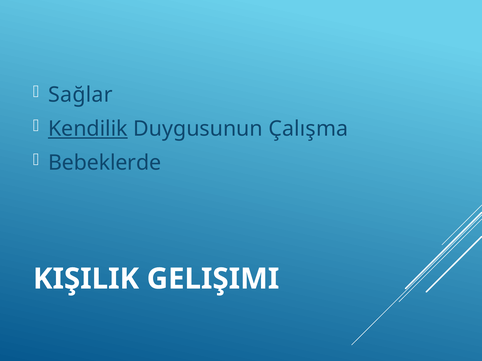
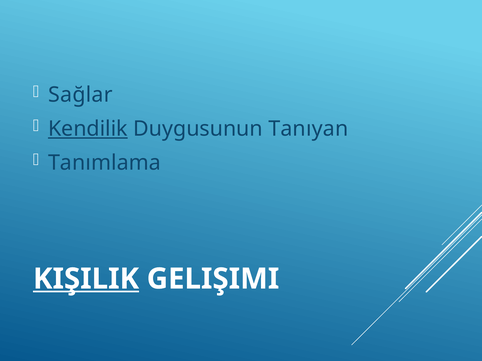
Çalışma: Çalışma -> Tanıyan
Bebeklerde: Bebeklerde -> Tanımlama
KIŞILIK underline: none -> present
